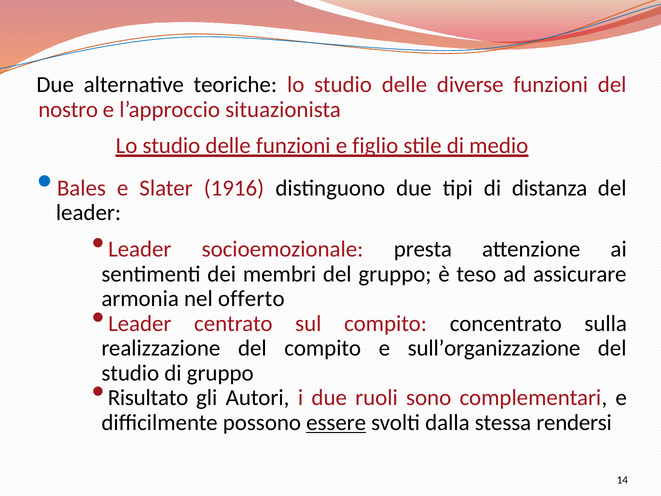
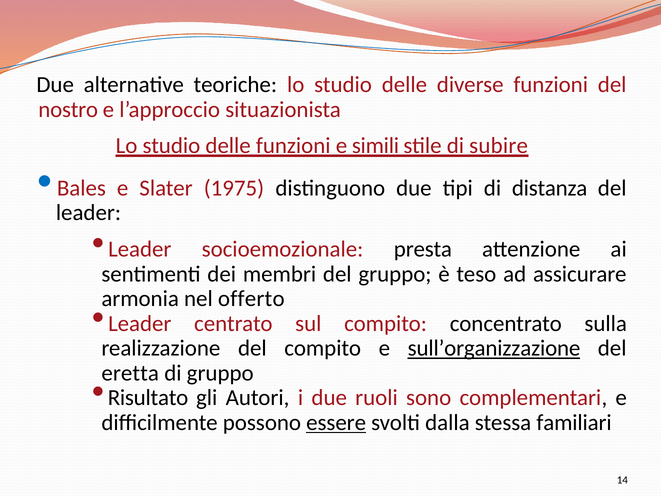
figlio: figlio -> simili
medio: medio -> subire
1916: 1916 -> 1975
sull’organizzazione underline: none -> present
studio at (130, 373): studio -> eretta
rendersi: rendersi -> familiari
